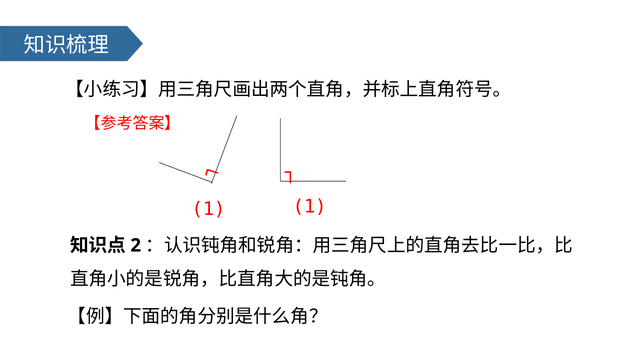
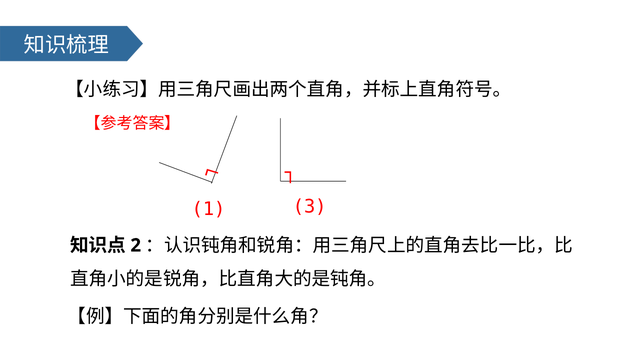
1 1: 1 -> 3
